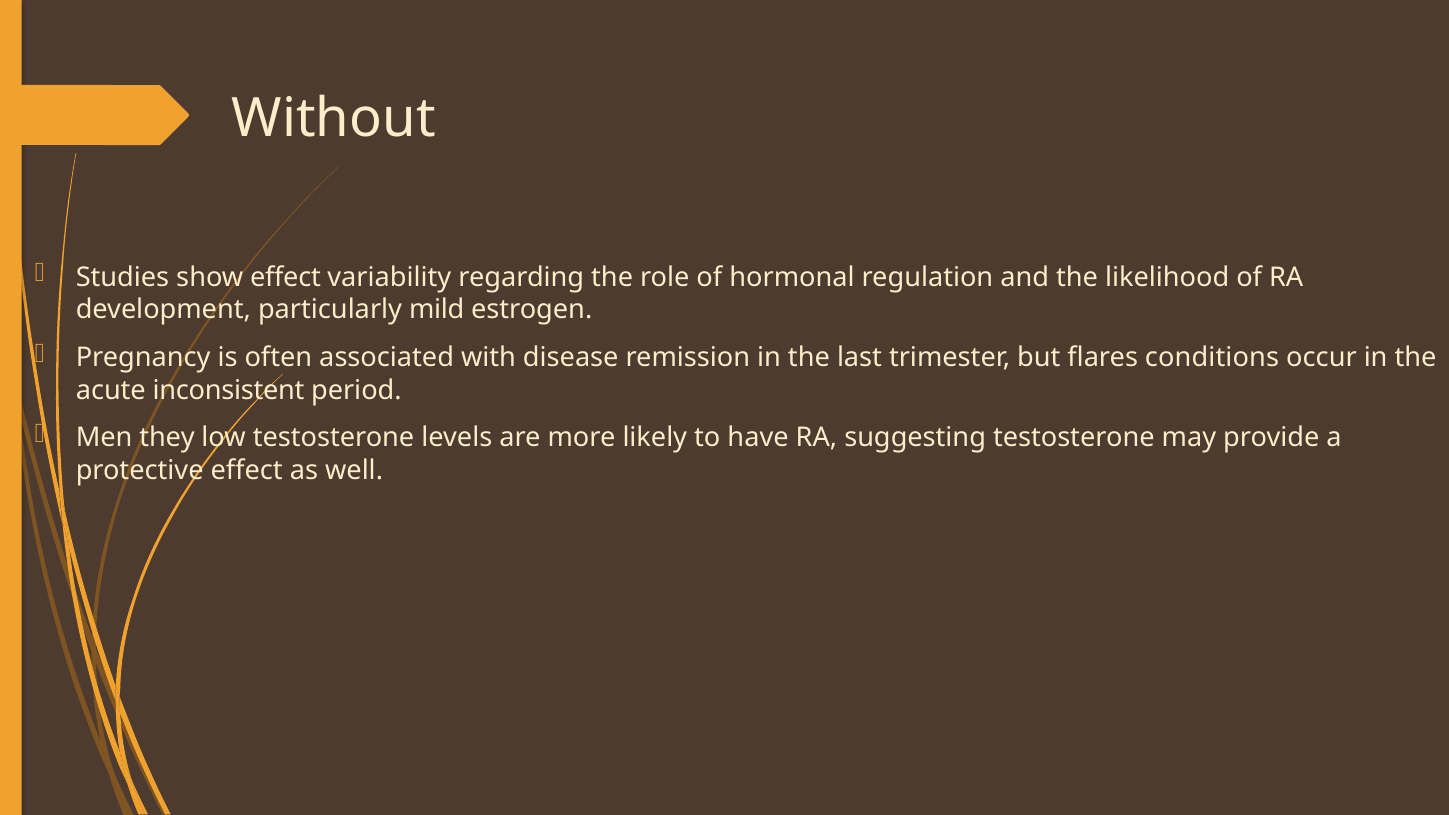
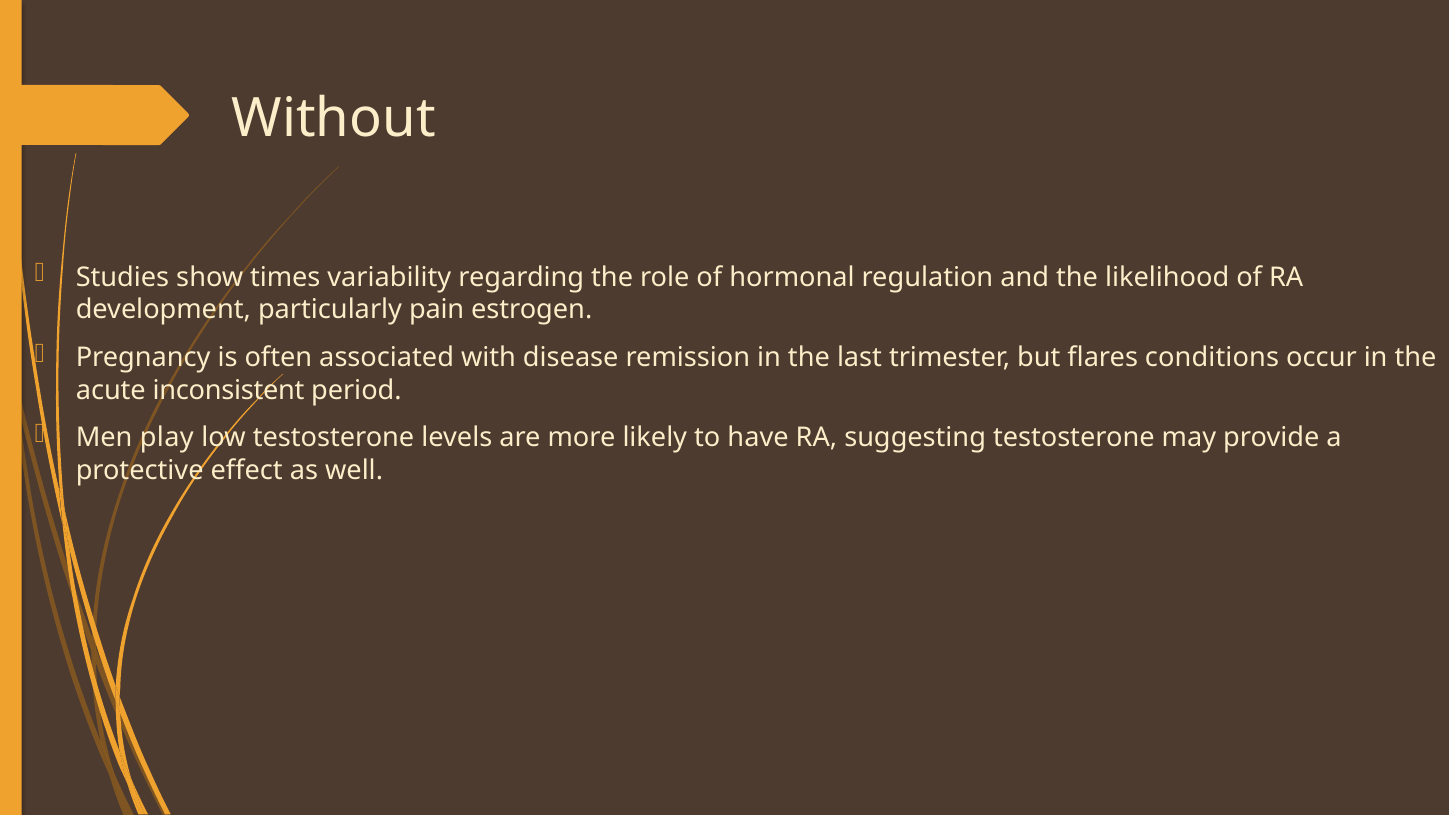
show effect: effect -> times
mild: mild -> pain
they: they -> play
